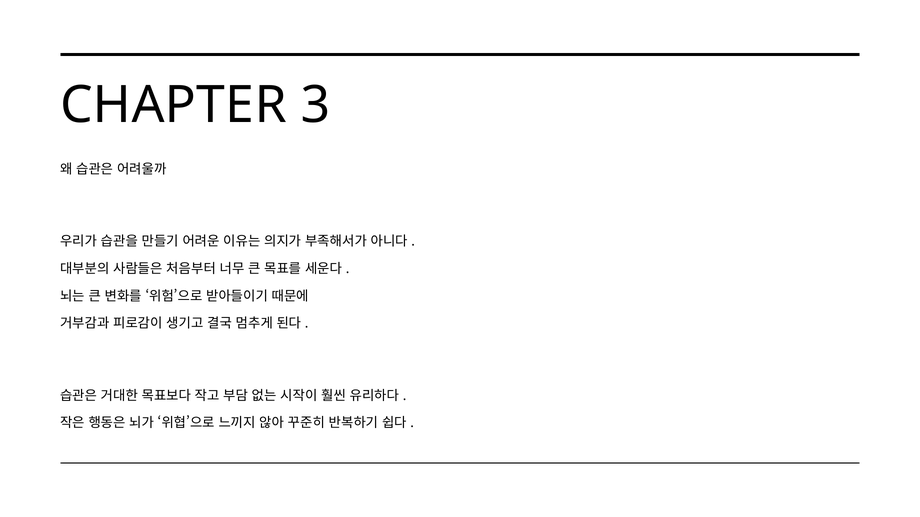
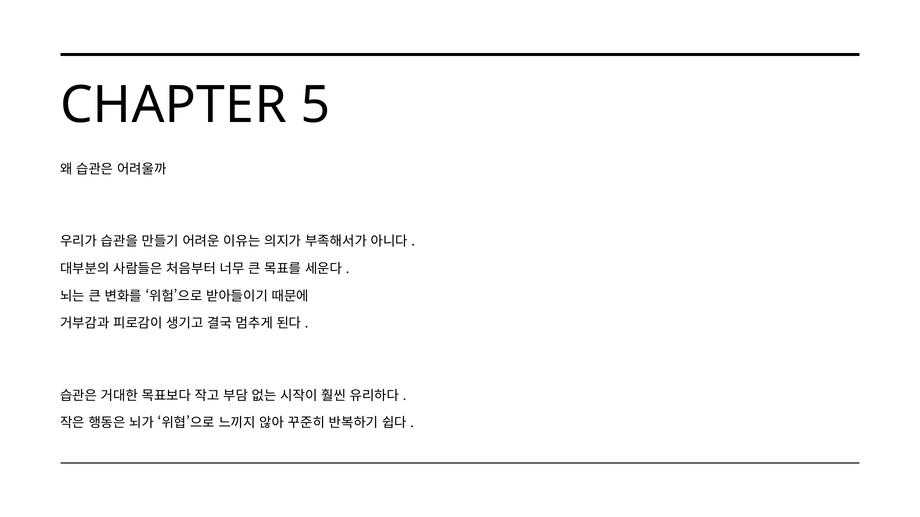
3: 3 -> 5
